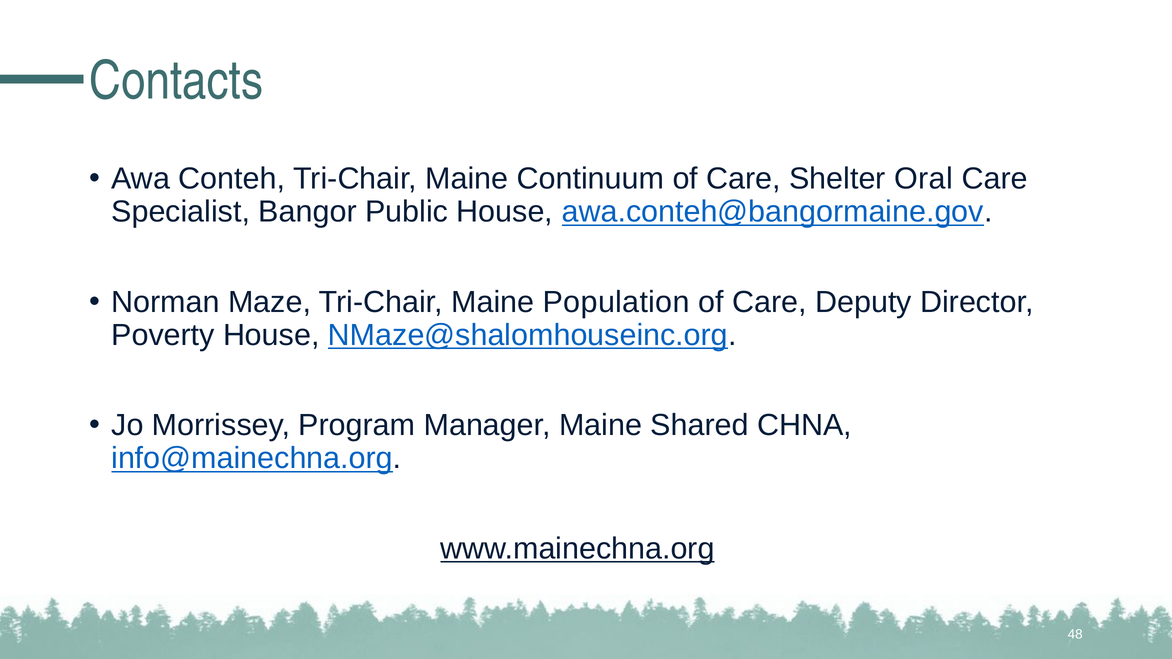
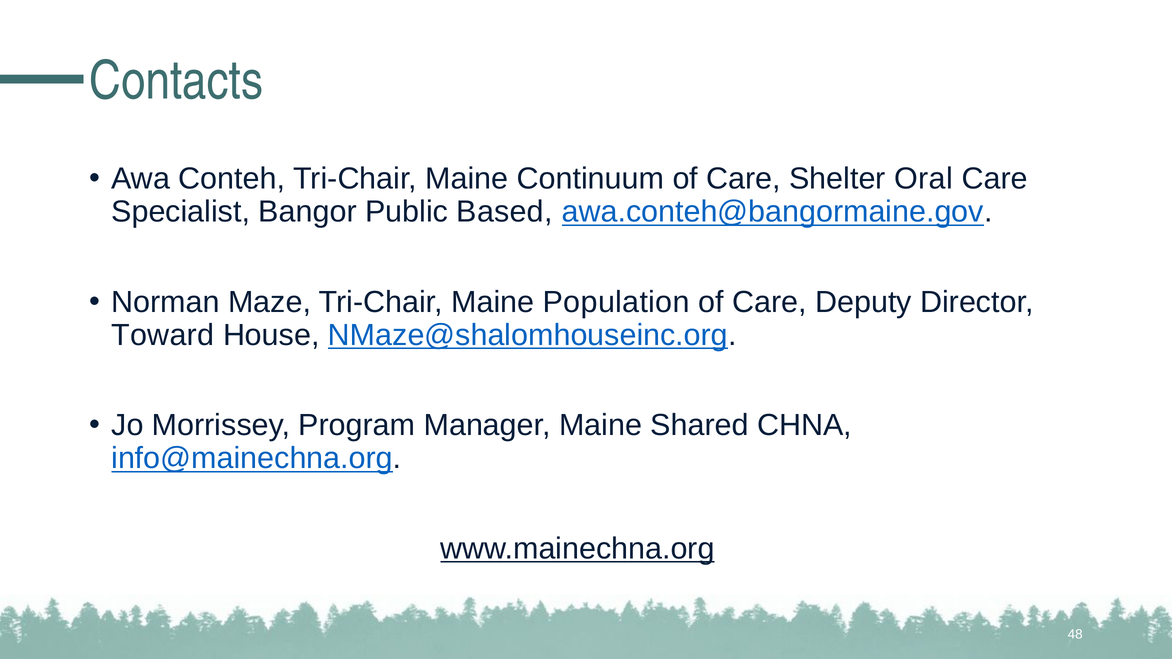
Public House: House -> Based
Poverty: Poverty -> Toward
